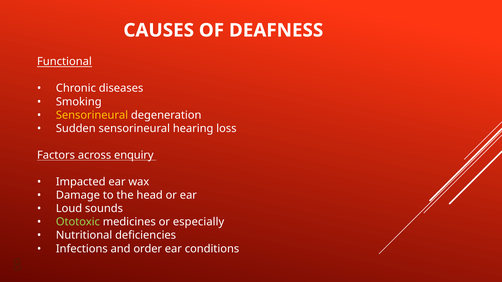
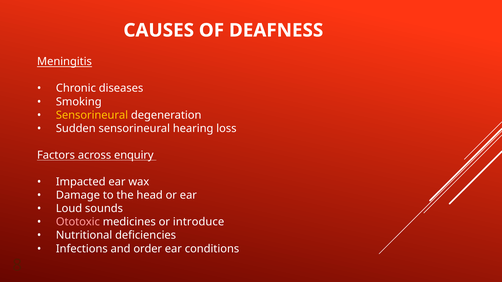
Functional: Functional -> Meningitis
Ototoxic colour: light green -> pink
especially: especially -> introduce
